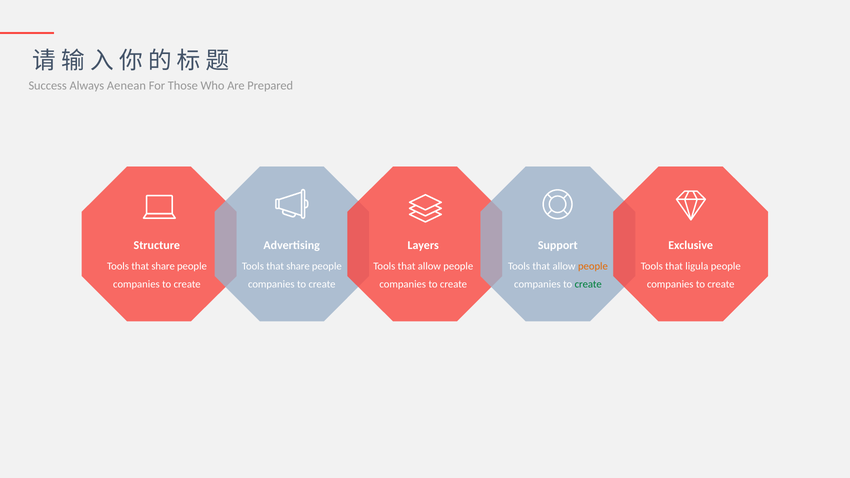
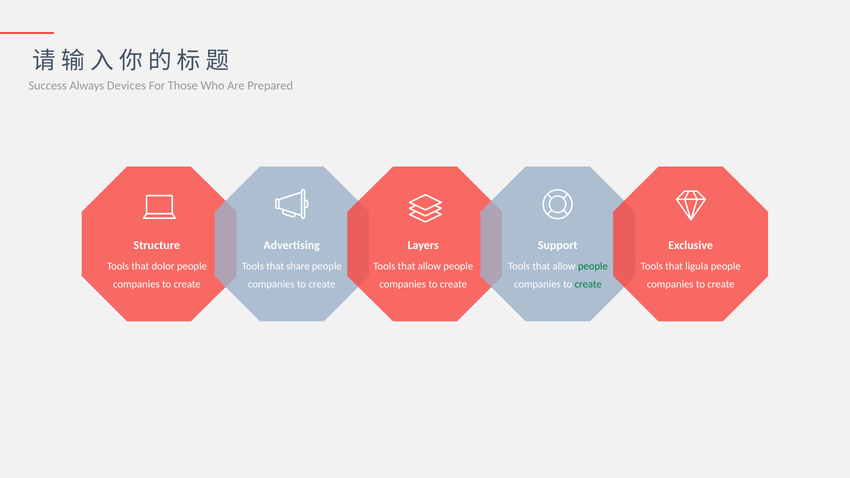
Aenean: Aenean -> Devices
share at (163, 266): share -> dolor
people at (593, 266) colour: orange -> green
